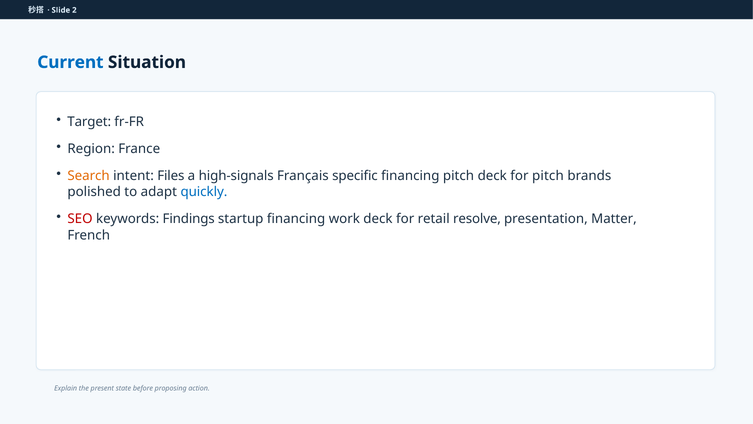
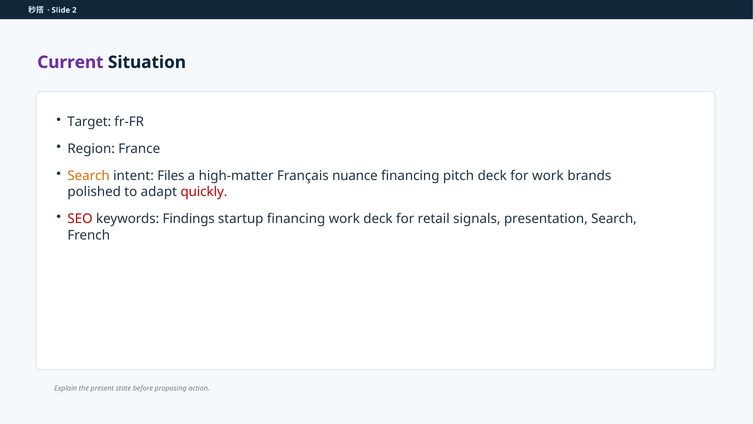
Current colour: blue -> purple
high-signals: high-signals -> high-matter
specific: specific -> nuance
for pitch: pitch -> work
quickly colour: blue -> red
resolve: resolve -> signals
presentation Matter: Matter -> Search
